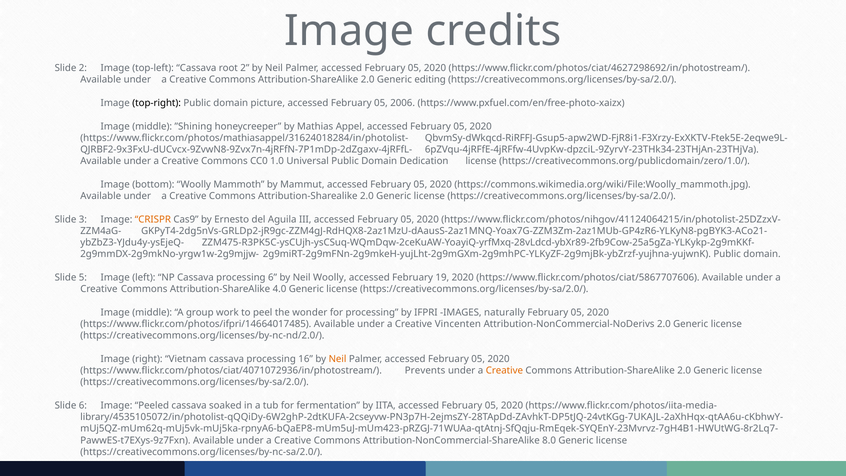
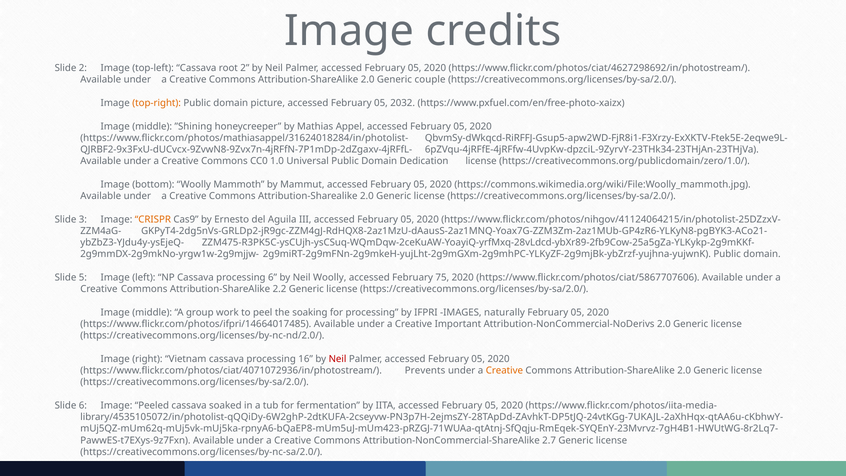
editing: editing -> couple
top-right colour: black -> orange
2006: 2006 -> 2032
19: 19 -> 75
4.0: 4.0 -> 2.2
wonder: wonder -> soaking
Vincenten: Vincenten -> Important
Neil at (338, 359) colour: orange -> red
8.0: 8.0 -> 2.7
